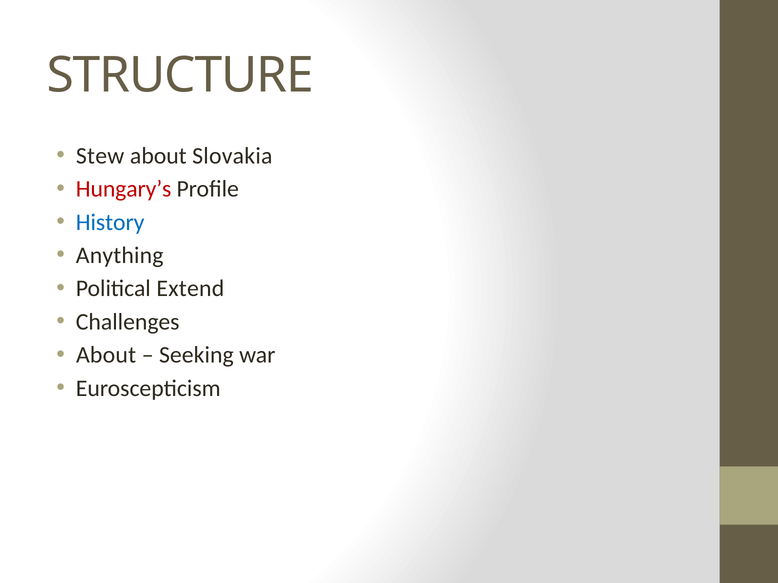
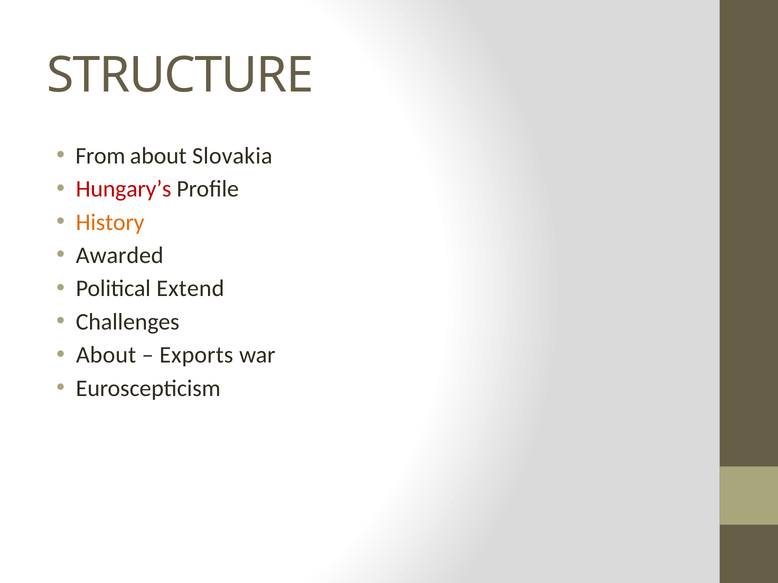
Stew: Stew -> From
History colour: blue -> orange
Anything: Anything -> Awarded
Seeking: Seeking -> Exports
